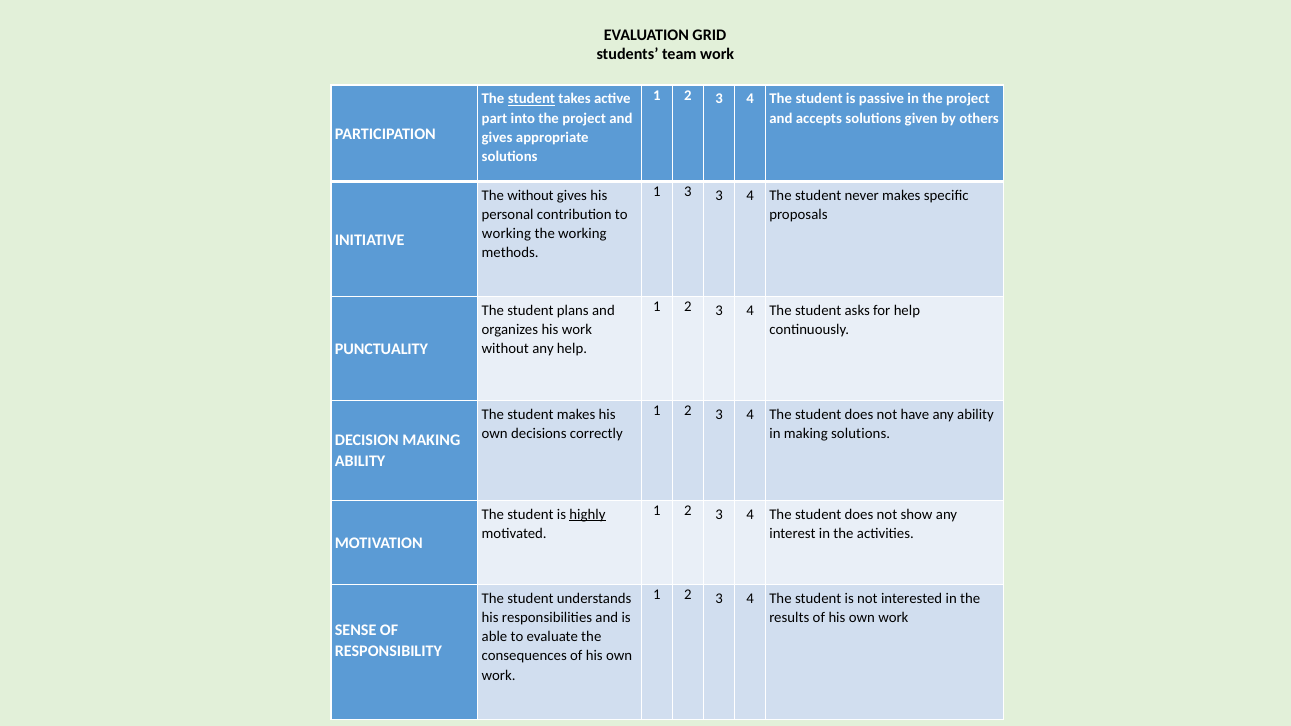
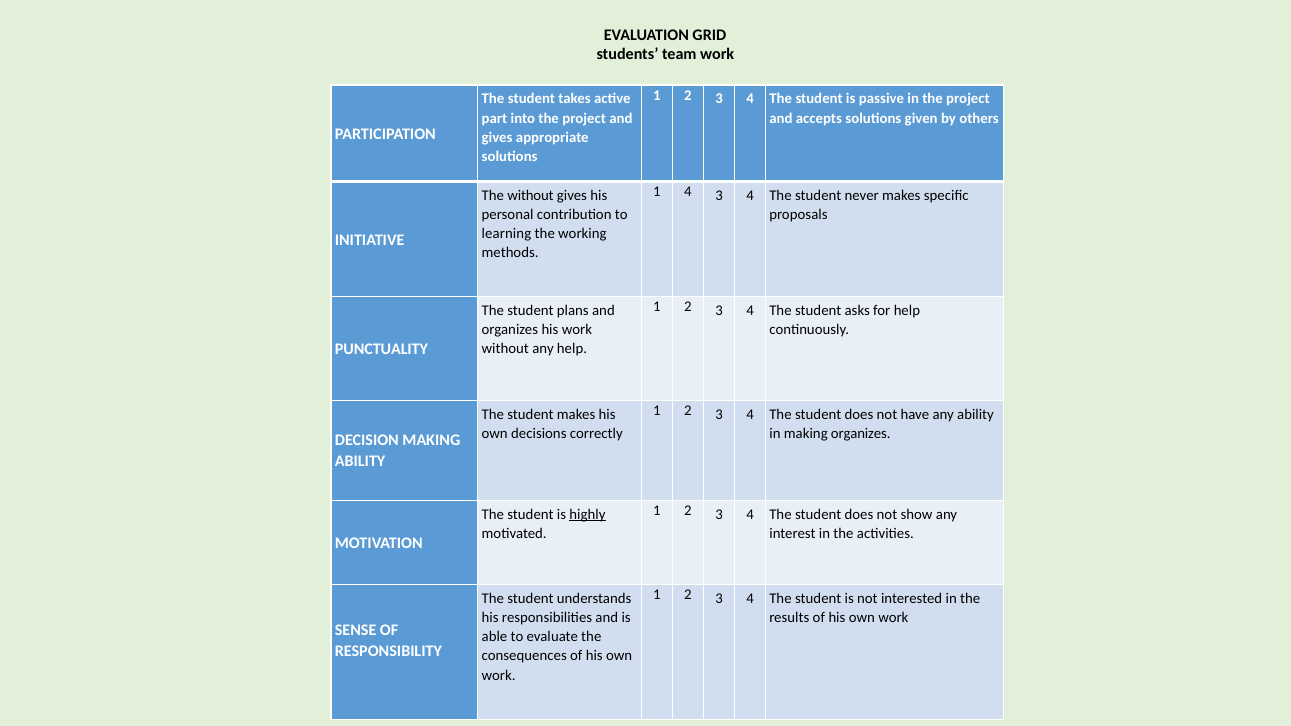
student at (531, 99) underline: present -> none
1 3: 3 -> 4
working at (506, 234): working -> learning
making solutions: solutions -> organizes
